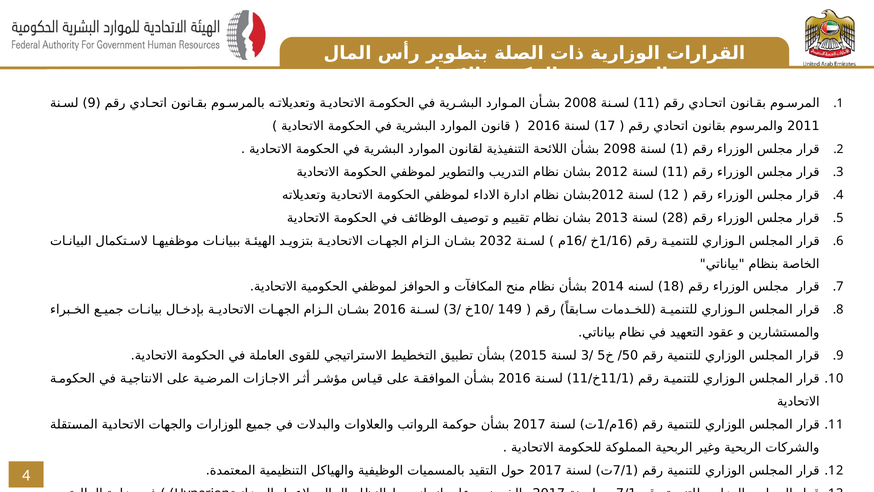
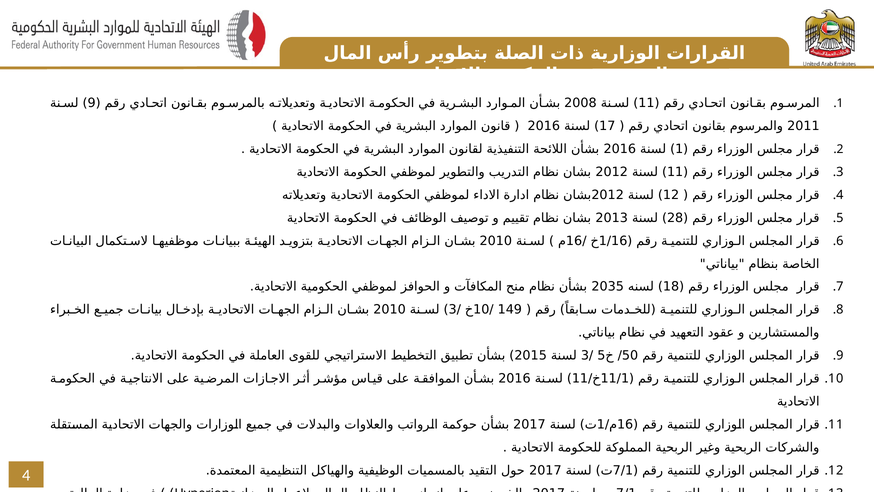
2098 at (620, 149): 2098 -> 2016
2032 at (496, 241): 2032 -> 2010
2014: 2014 -> 2035
2016 at (390, 310): 2016 -> 2010
